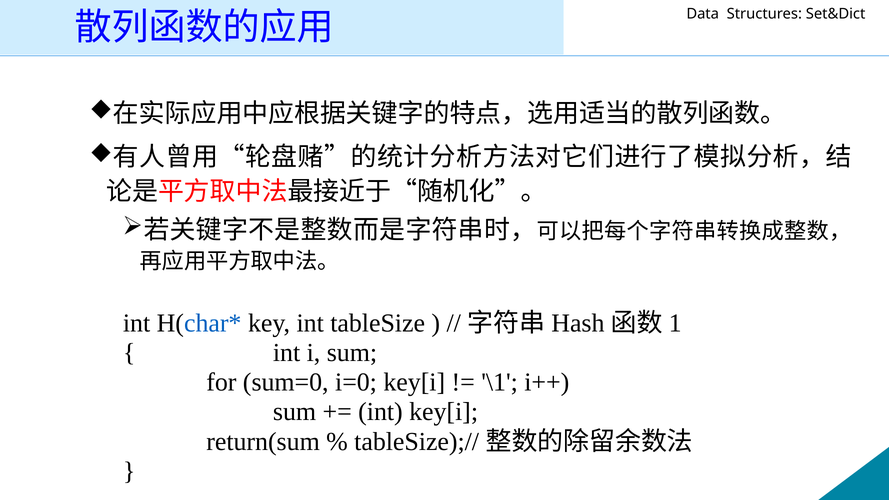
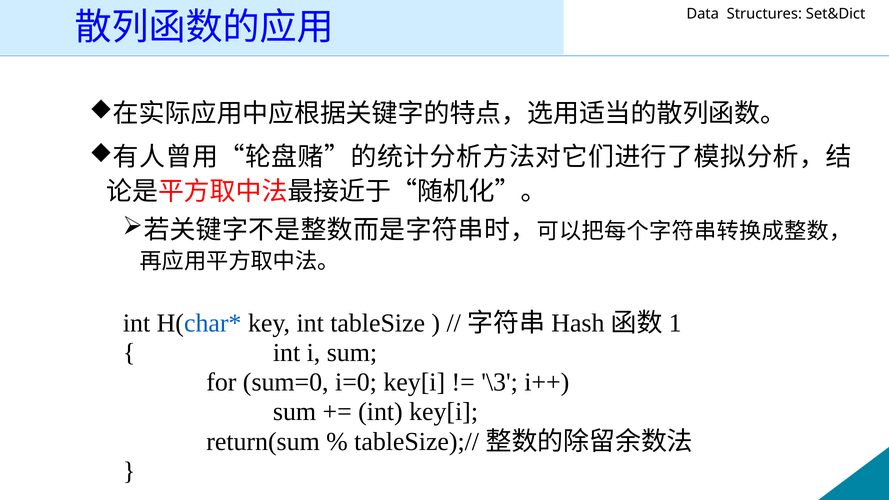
\1: \1 -> \3
